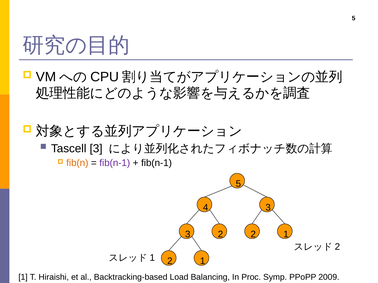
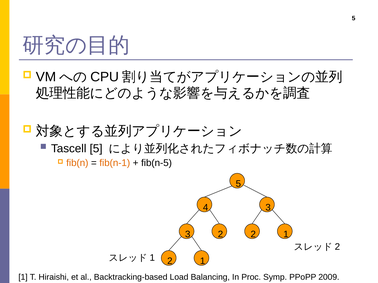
Tascell 3: 3 -> 5
fib(n-1 at (115, 163) colour: purple -> orange
fib(n-1 at (157, 163): fib(n-1 -> fib(n-5
